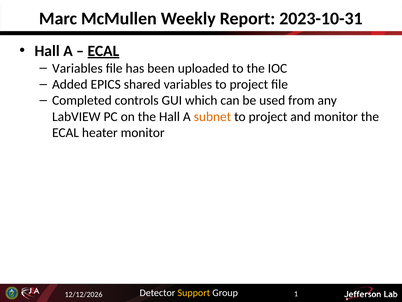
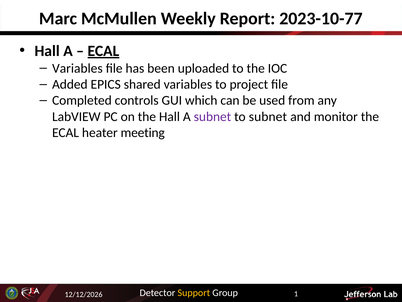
2023-10-31: 2023-10-31 -> 2023-10-77
subnet at (212, 116) colour: orange -> purple
project at (268, 116): project -> subnet
heater monitor: monitor -> meeting
